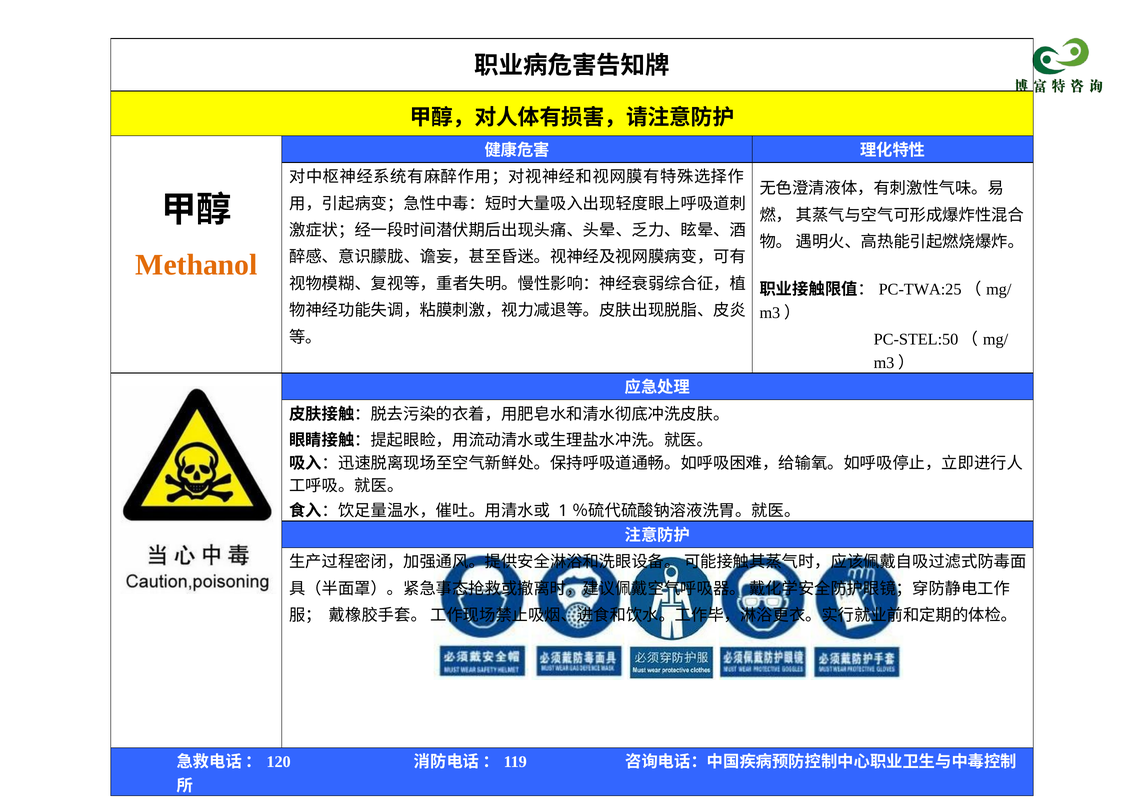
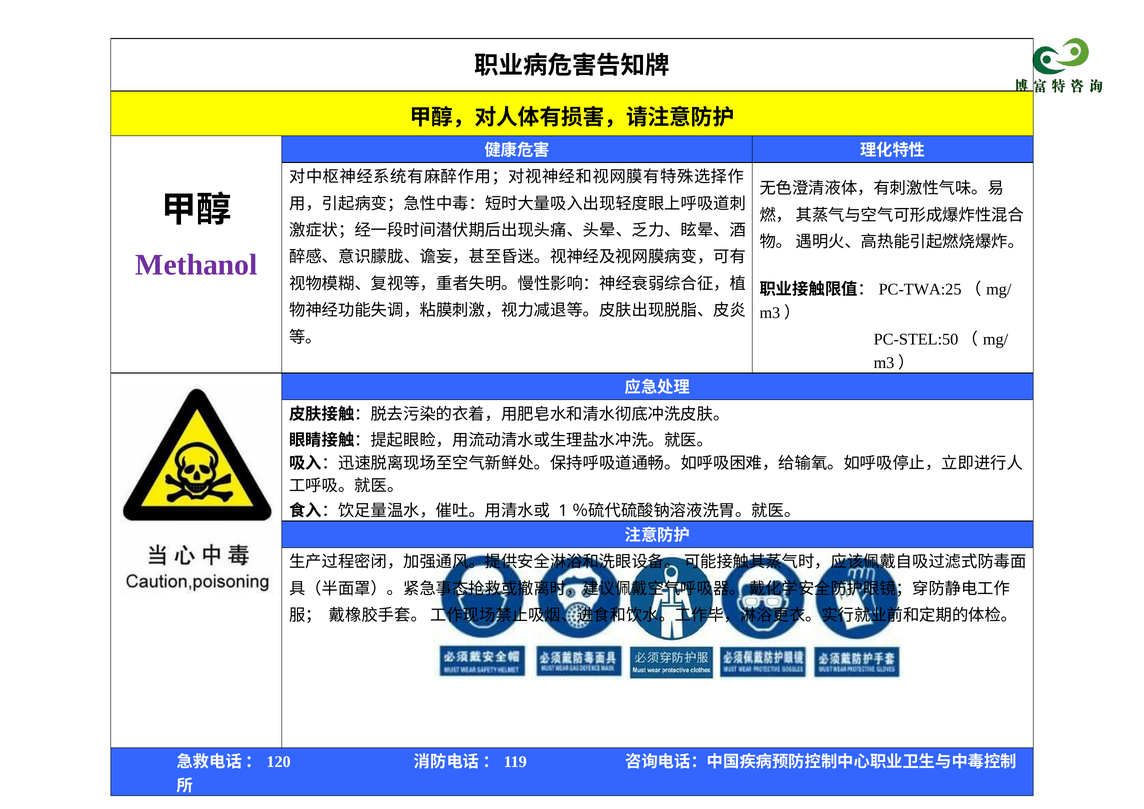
Methanol colour: orange -> purple
